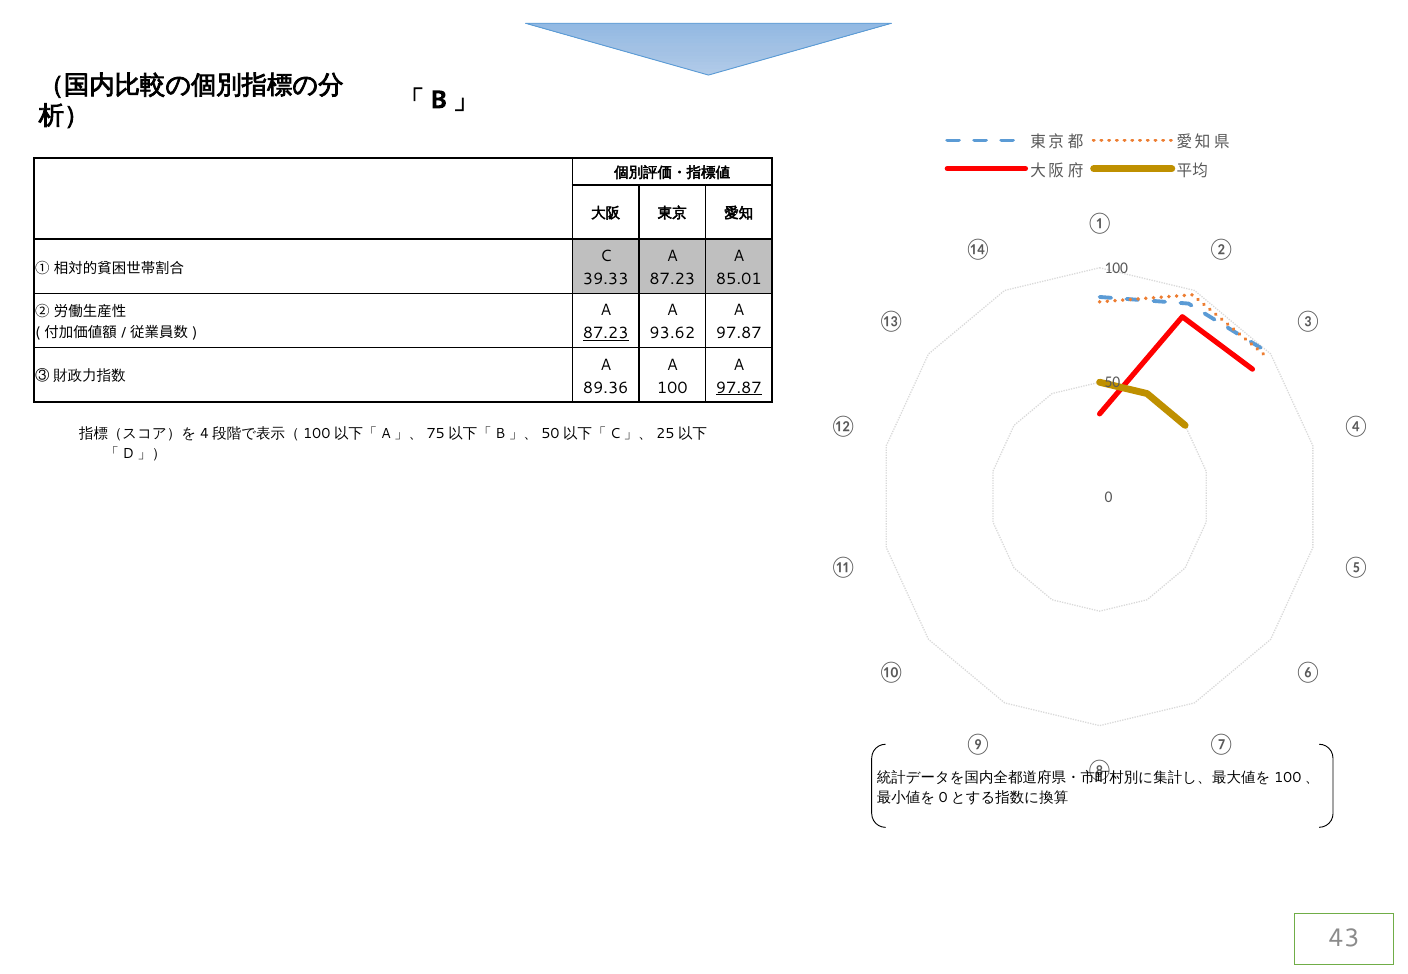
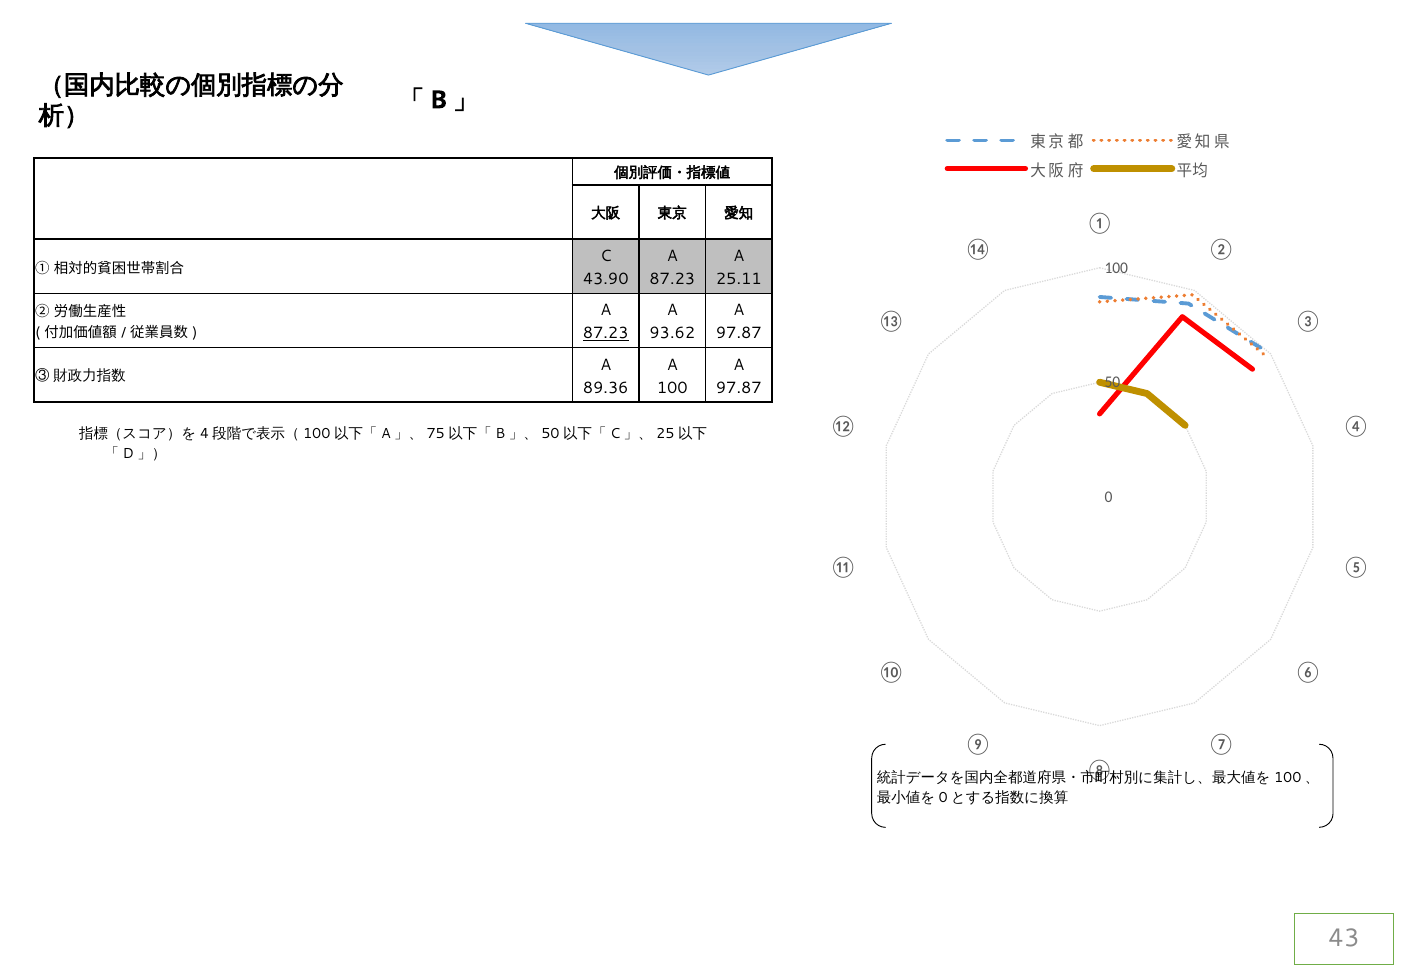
39.33: 39.33 -> 43.90
85.01: 85.01 -> 25.11
97.87 at (739, 388) underline: present -> none
